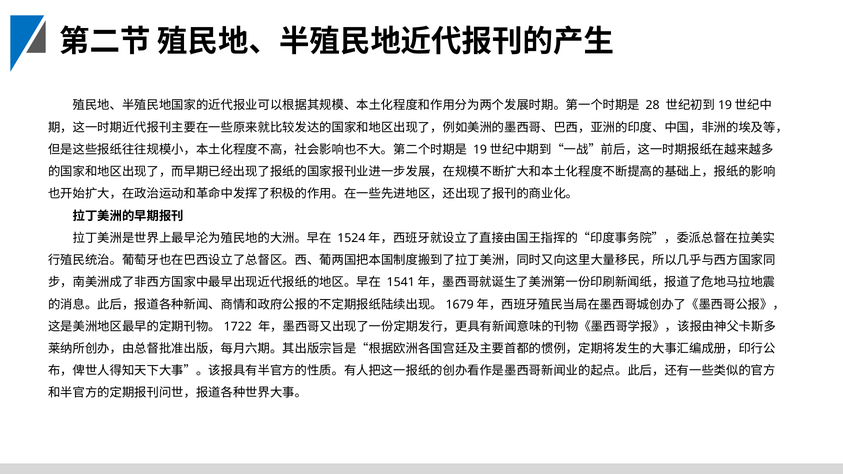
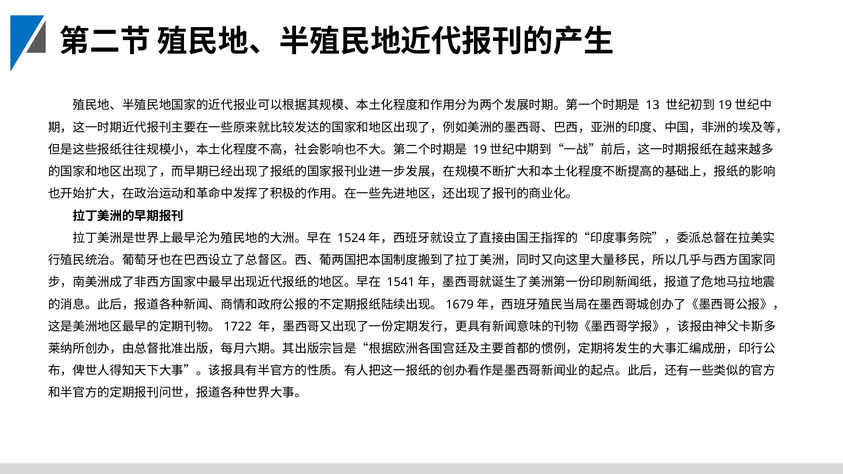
28: 28 -> 13
